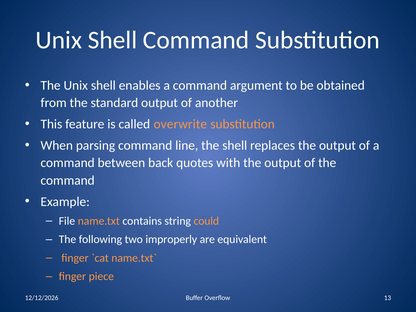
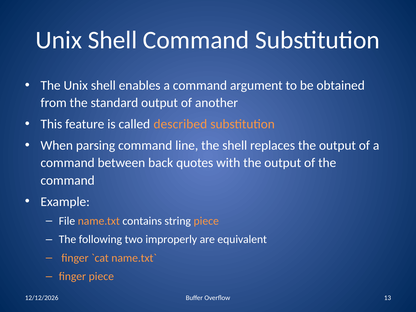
overwrite: overwrite -> described
string could: could -> piece
